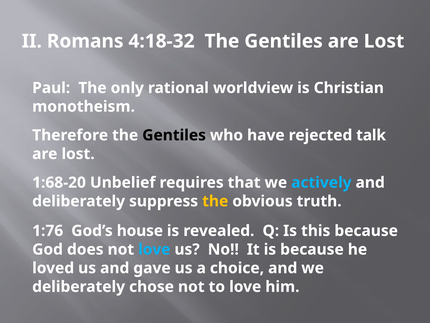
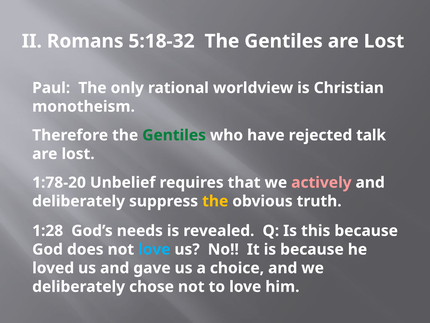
4:18-32: 4:18-32 -> 5:18-32
Gentiles at (174, 135) colour: black -> green
1:68-20: 1:68-20 -> 1:78-20
actively colour: light blue -> pink
1:76: 1:76 -> 1:28
house: house -> needs
